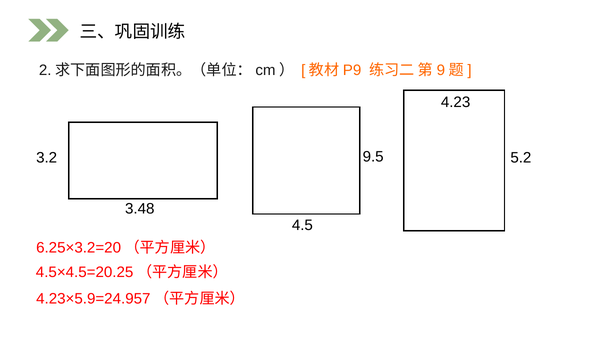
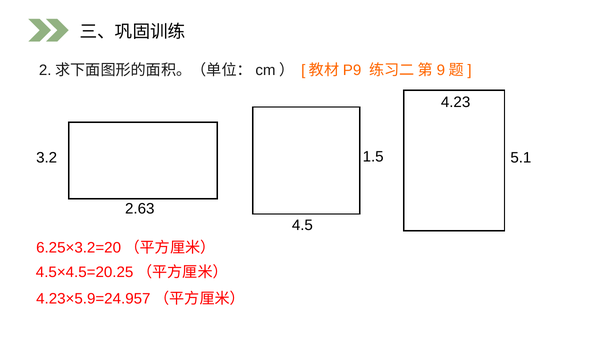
9.5: 9.5 -> 1.5
5.2: 5.2 -> 5.1
3.48: 3.48 -> 2.63
